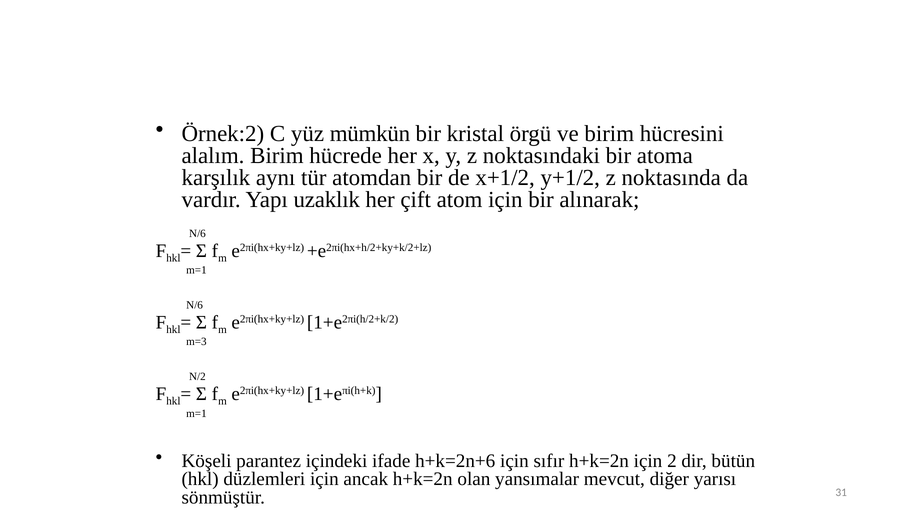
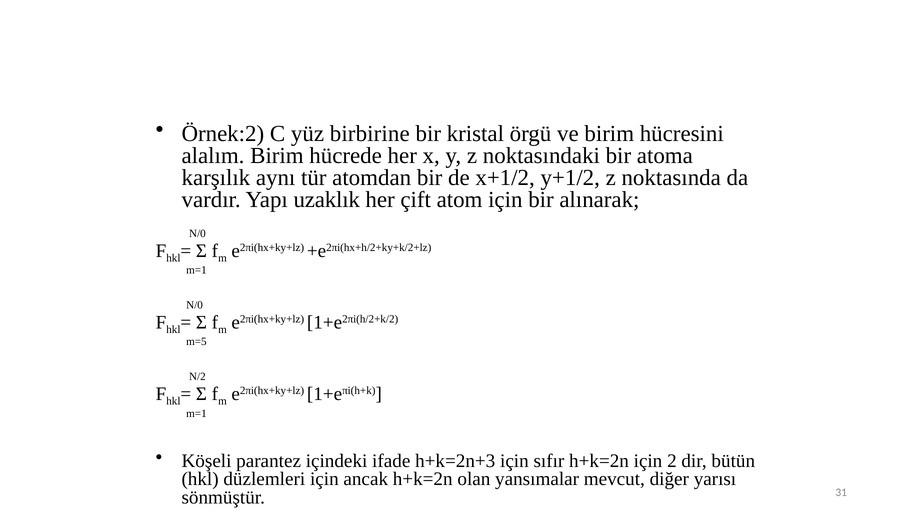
mümkün: mümkün -> birbirine
N/6 at (197, 233): N/6 -> N/0
N/6 at (195, 305): N/6 -> N/0
m=3: m=3 -> m=5
h+k=2n+6: h+k=2n+6 -> h+k=2n+3
